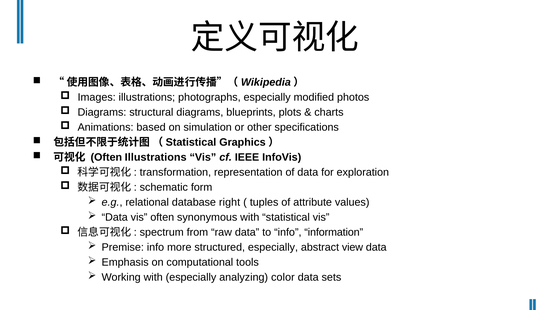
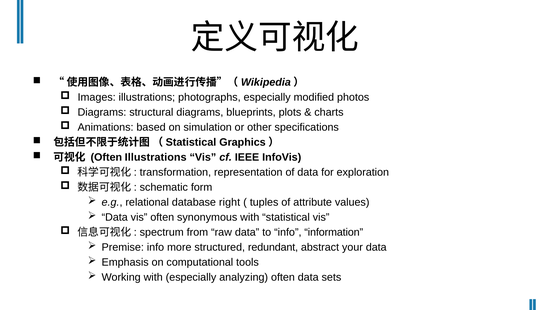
structured especially: especially -> redundant
view: view -> your
analyzing color: color -> often
